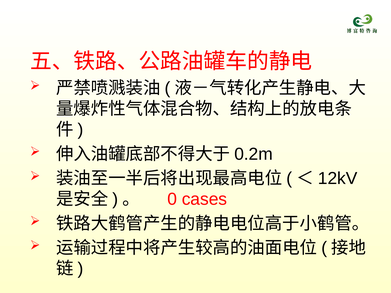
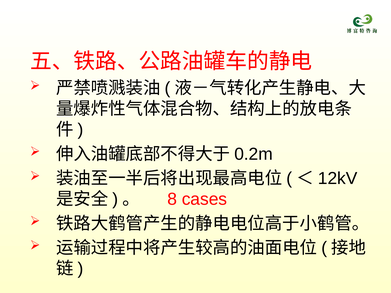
0: 0 -> 8
